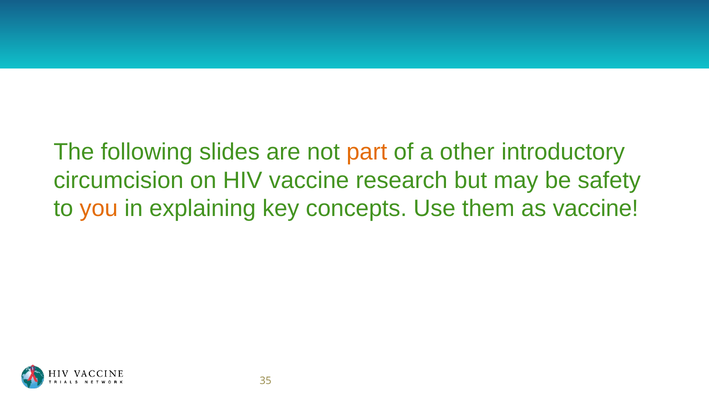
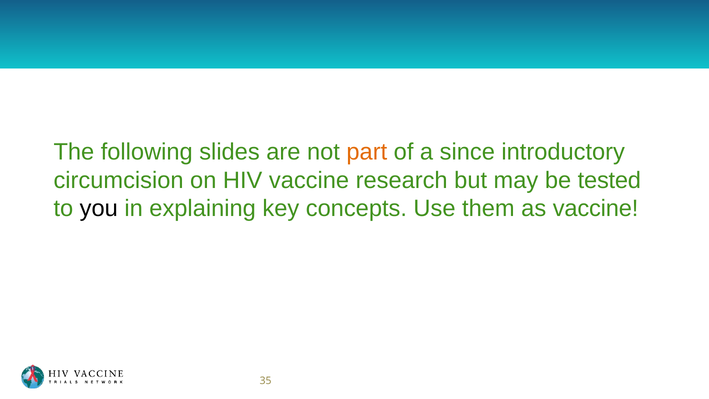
other: other -> since
safety: safety -> tested
you colour: orange -> black
